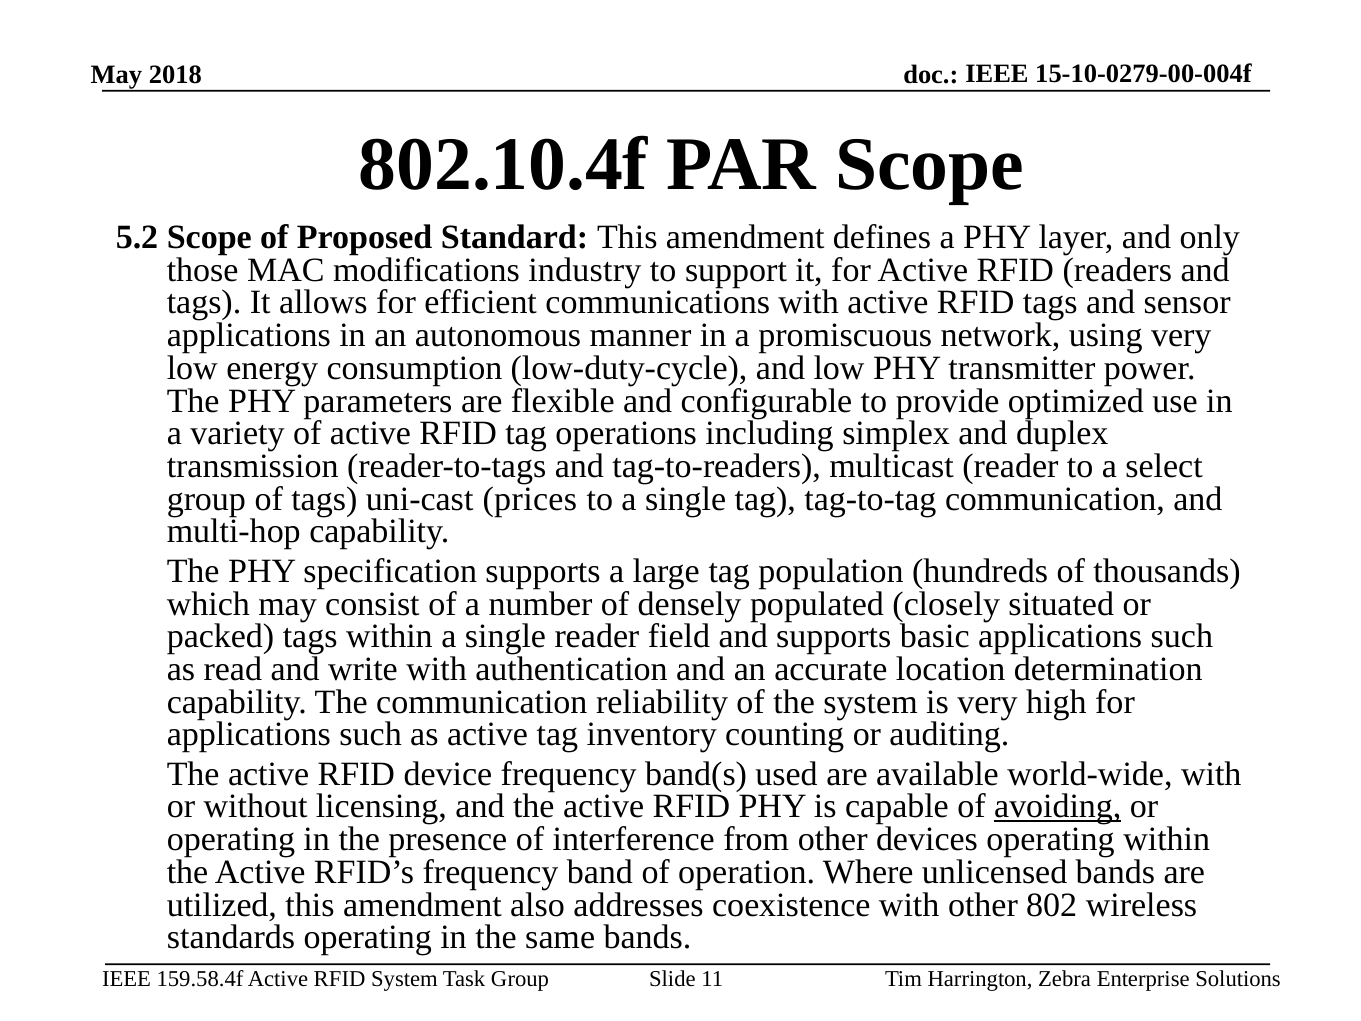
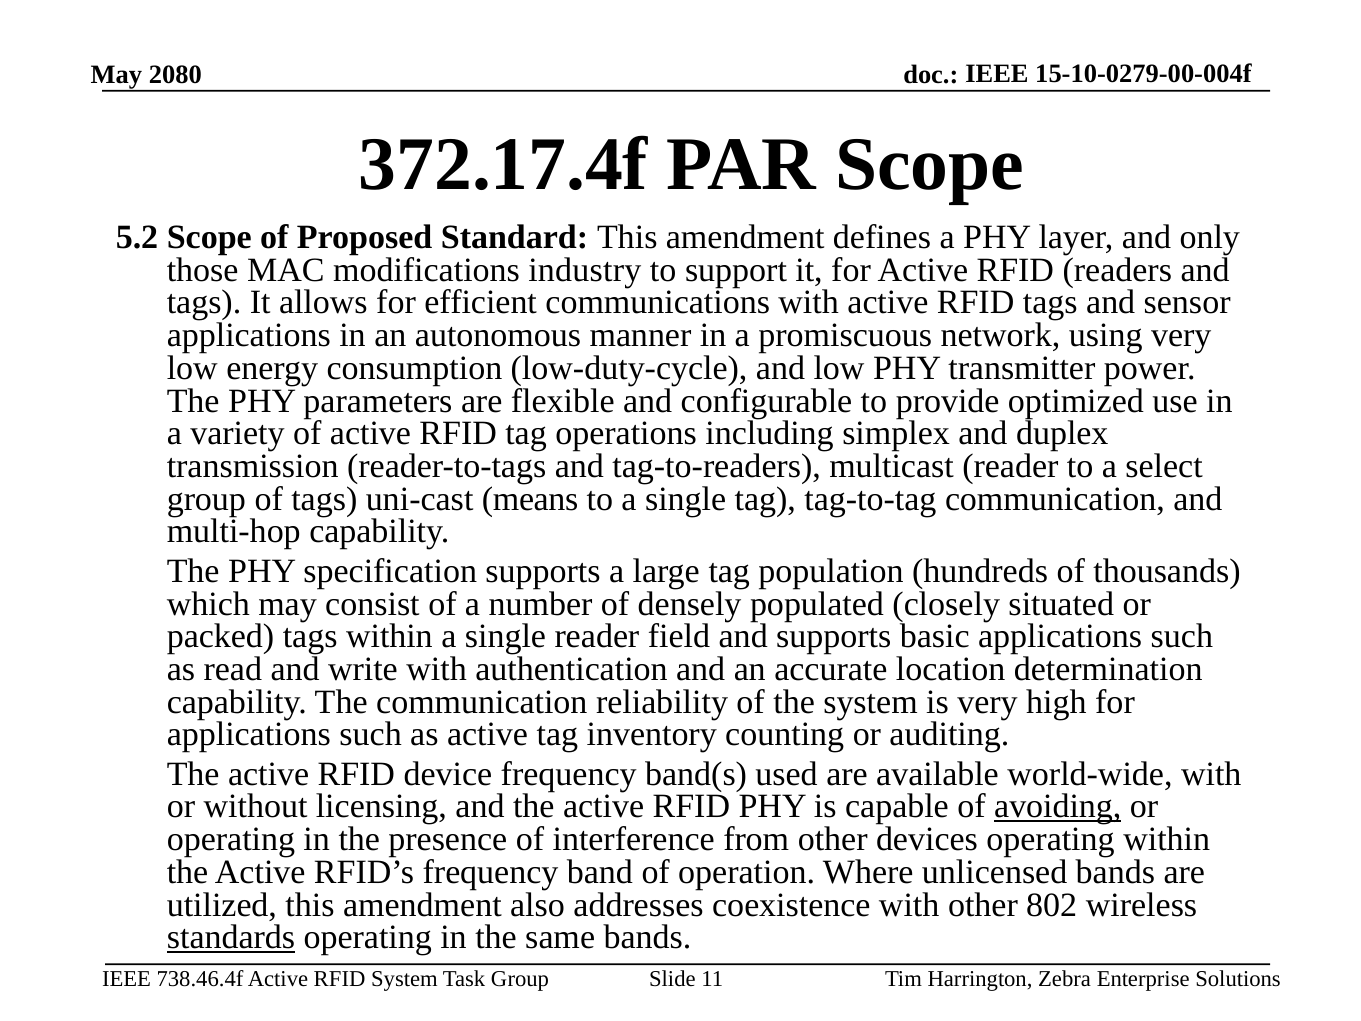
2018: 2018 -> 2080
802.10.4f: 802.10.4f -> 372.17.4f
prices: prices -> means
standards underline: none -> present
159.58.4f: 159.58.4f -> 738.46.4f
